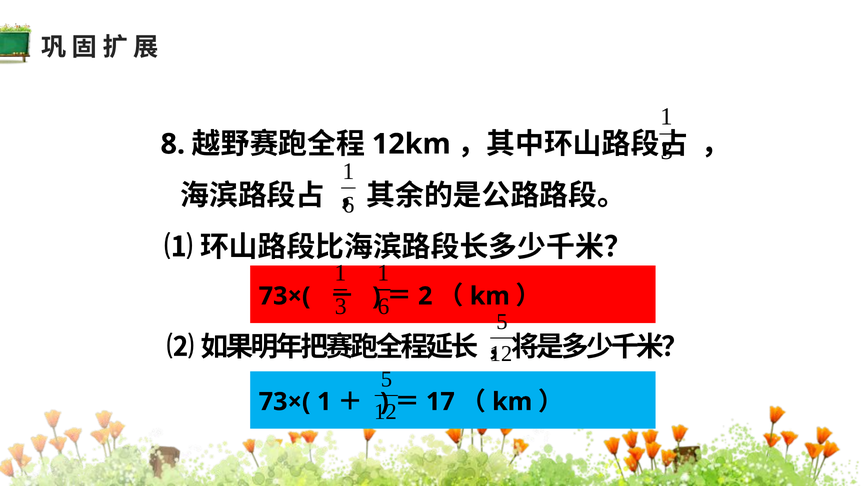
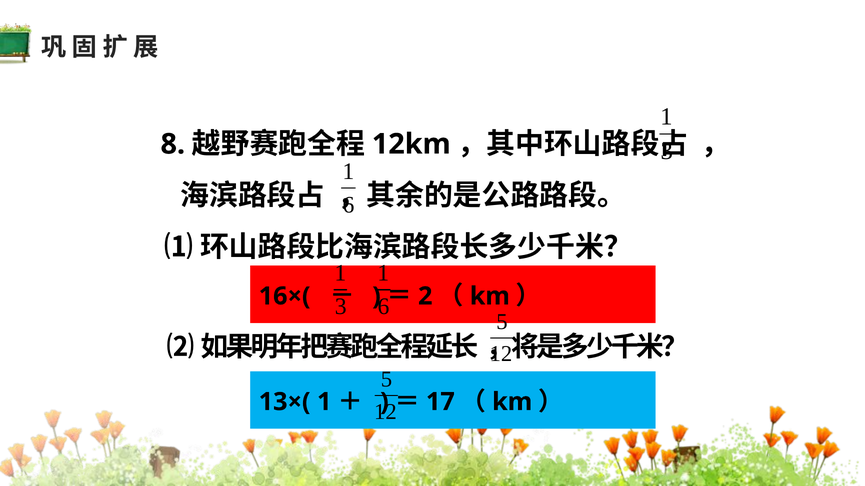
73×( at (285, 296): 73×( -> 16×(
73×( at (285, 402): 73×( -> 13×(
